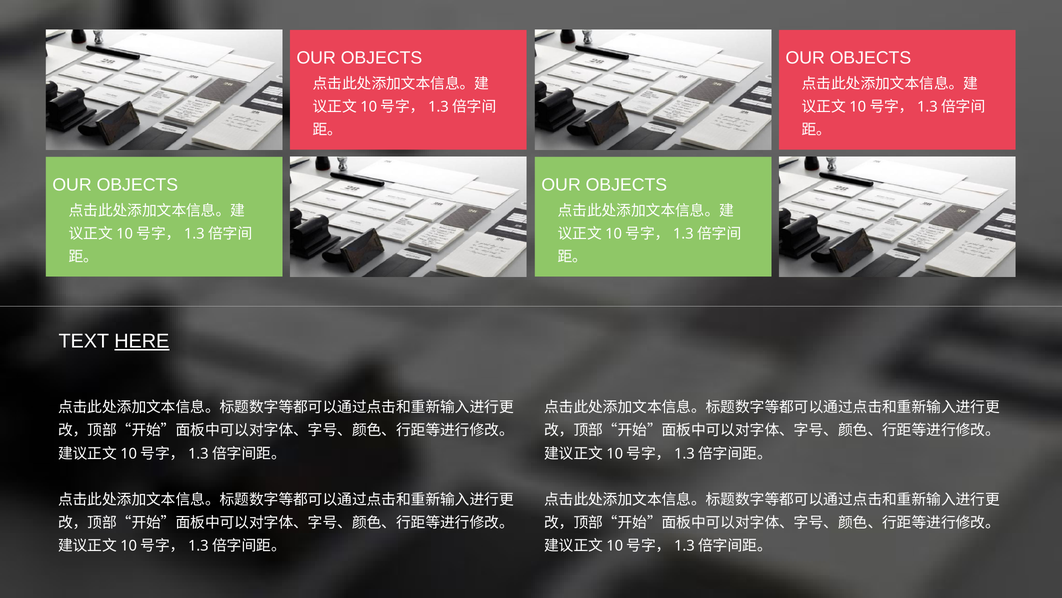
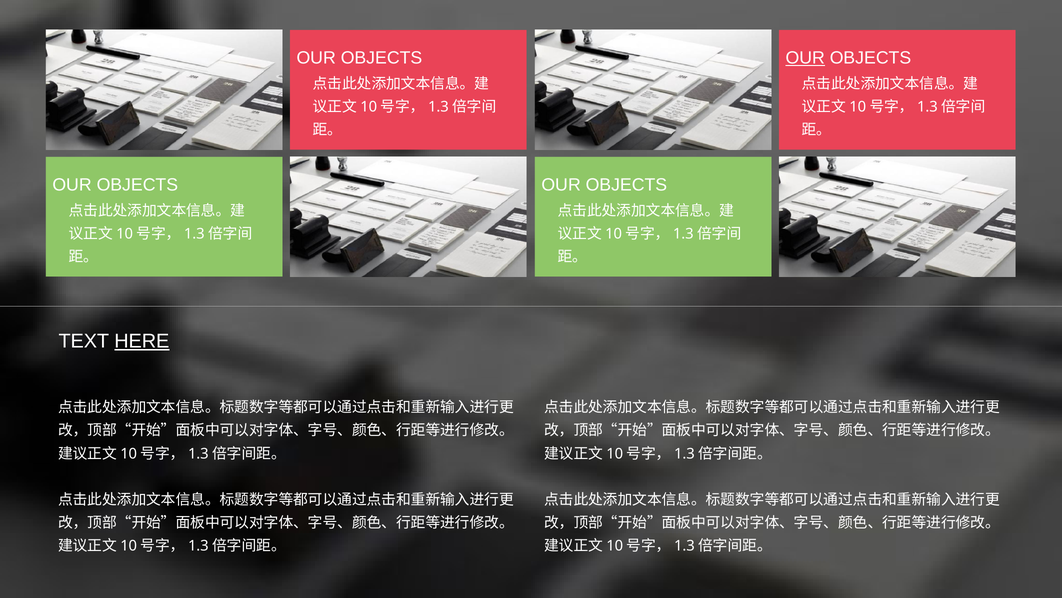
OUR at (805, 58) underline: none -> present
